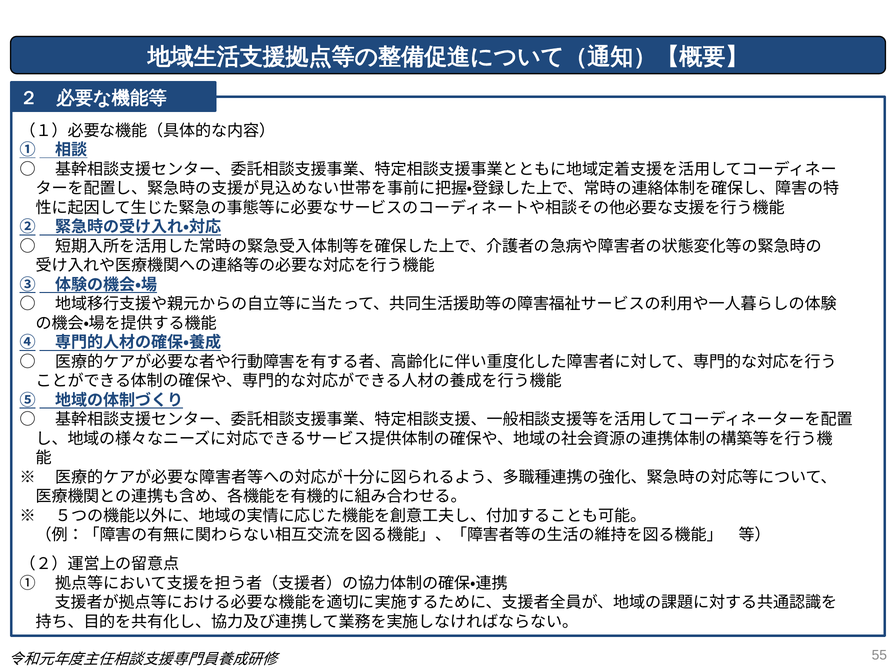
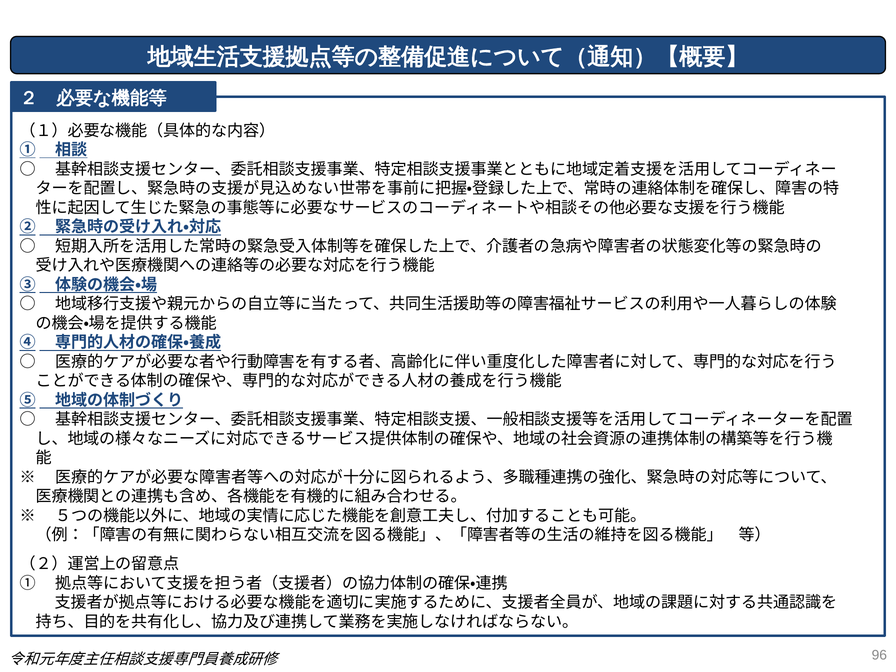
55: 55 -> 96
